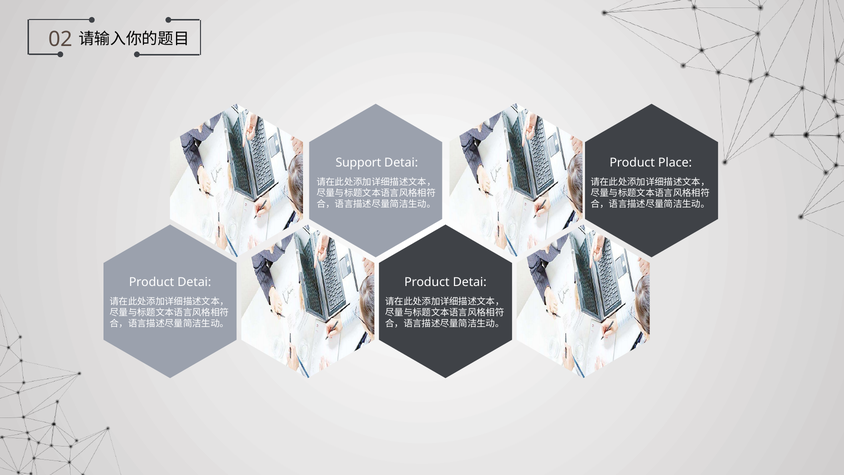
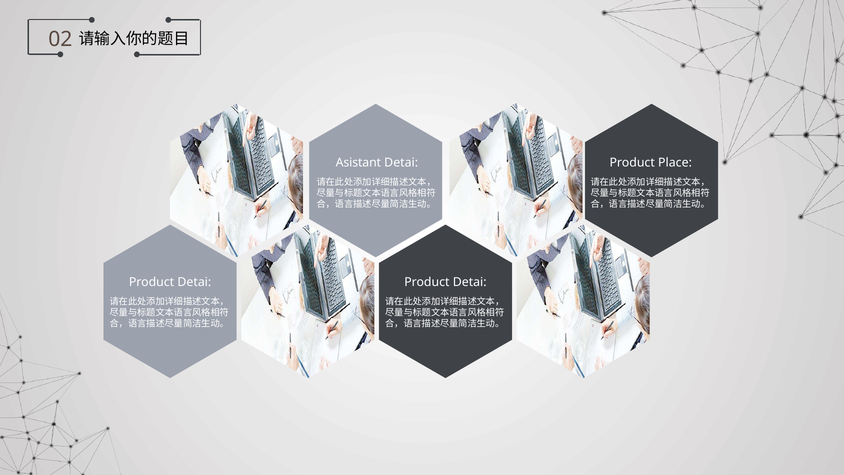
Support: Support -> Asistant
